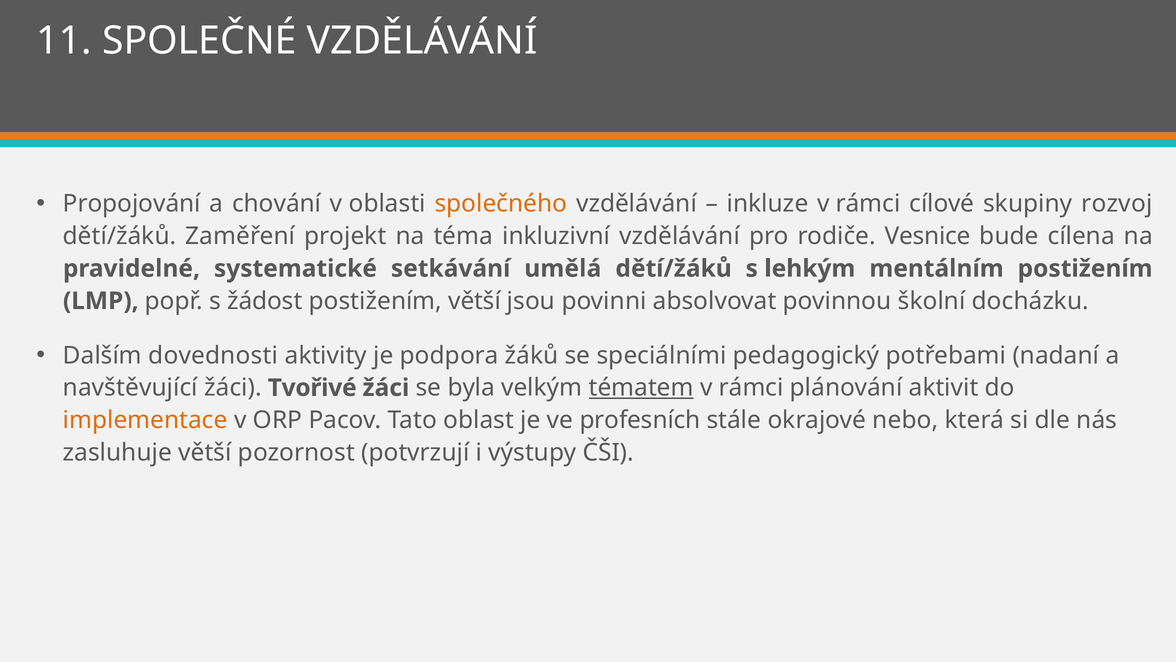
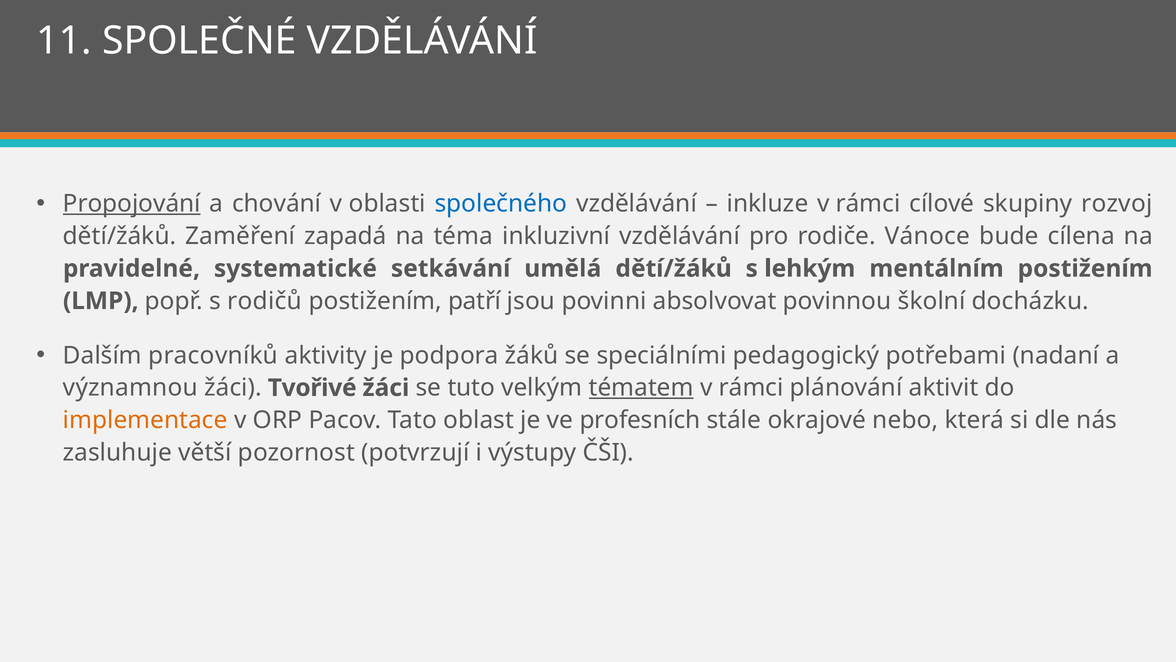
Propojování underline: none -> present
společného colour: orange -> blue
projekt: projekt -> zapadá
Vesnice: Vesnice -> Vánoce
žádost: žádost -> rodičů
postižením větší: větší -> patří
dovednosti: dovednosti -> pracovníků
navštěvující: navštěvující -> významnou
byla: byla -> tuto
